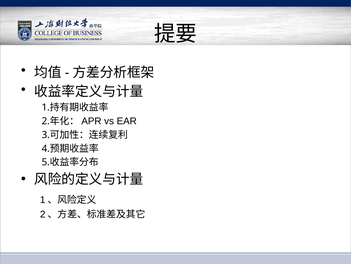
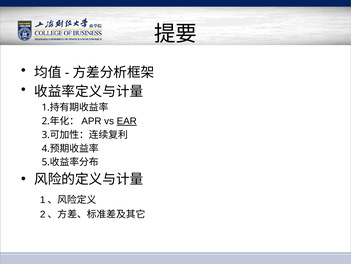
EAR underline: none -> present
